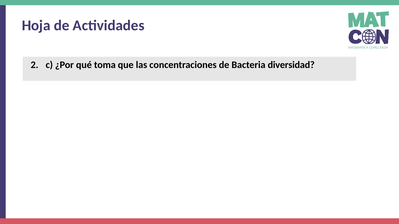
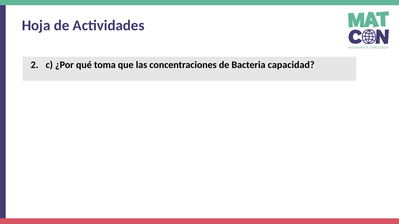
diversidad: diversidad -> capacidad
